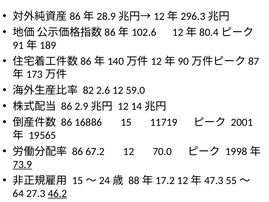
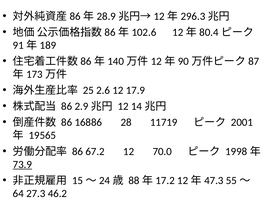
82: 82 -> 25
59.0: 59.0 -> 17.9
15: 15 -> 28
46.2 underline: present -> none
